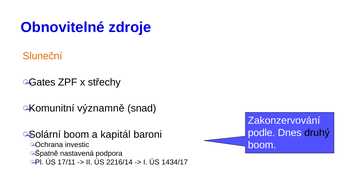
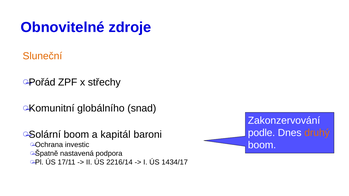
Gates: Gates -> Pořád
významně: významně -> globálního
druhý colour: black -> orange
